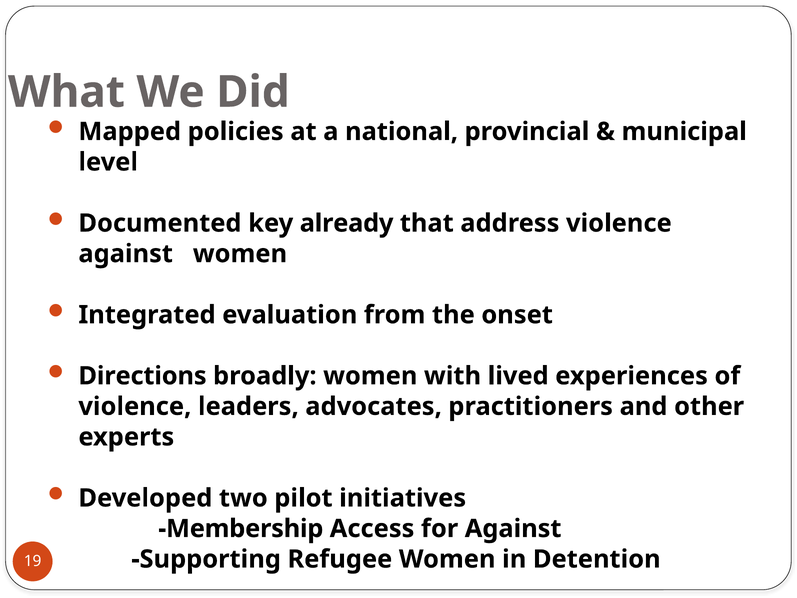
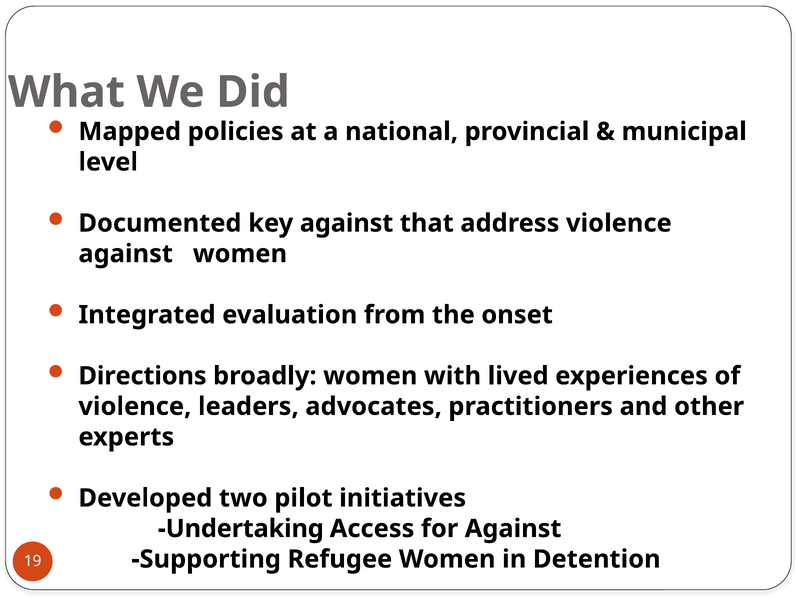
key already: already -> against
Membership: Membership -> Undertaking
